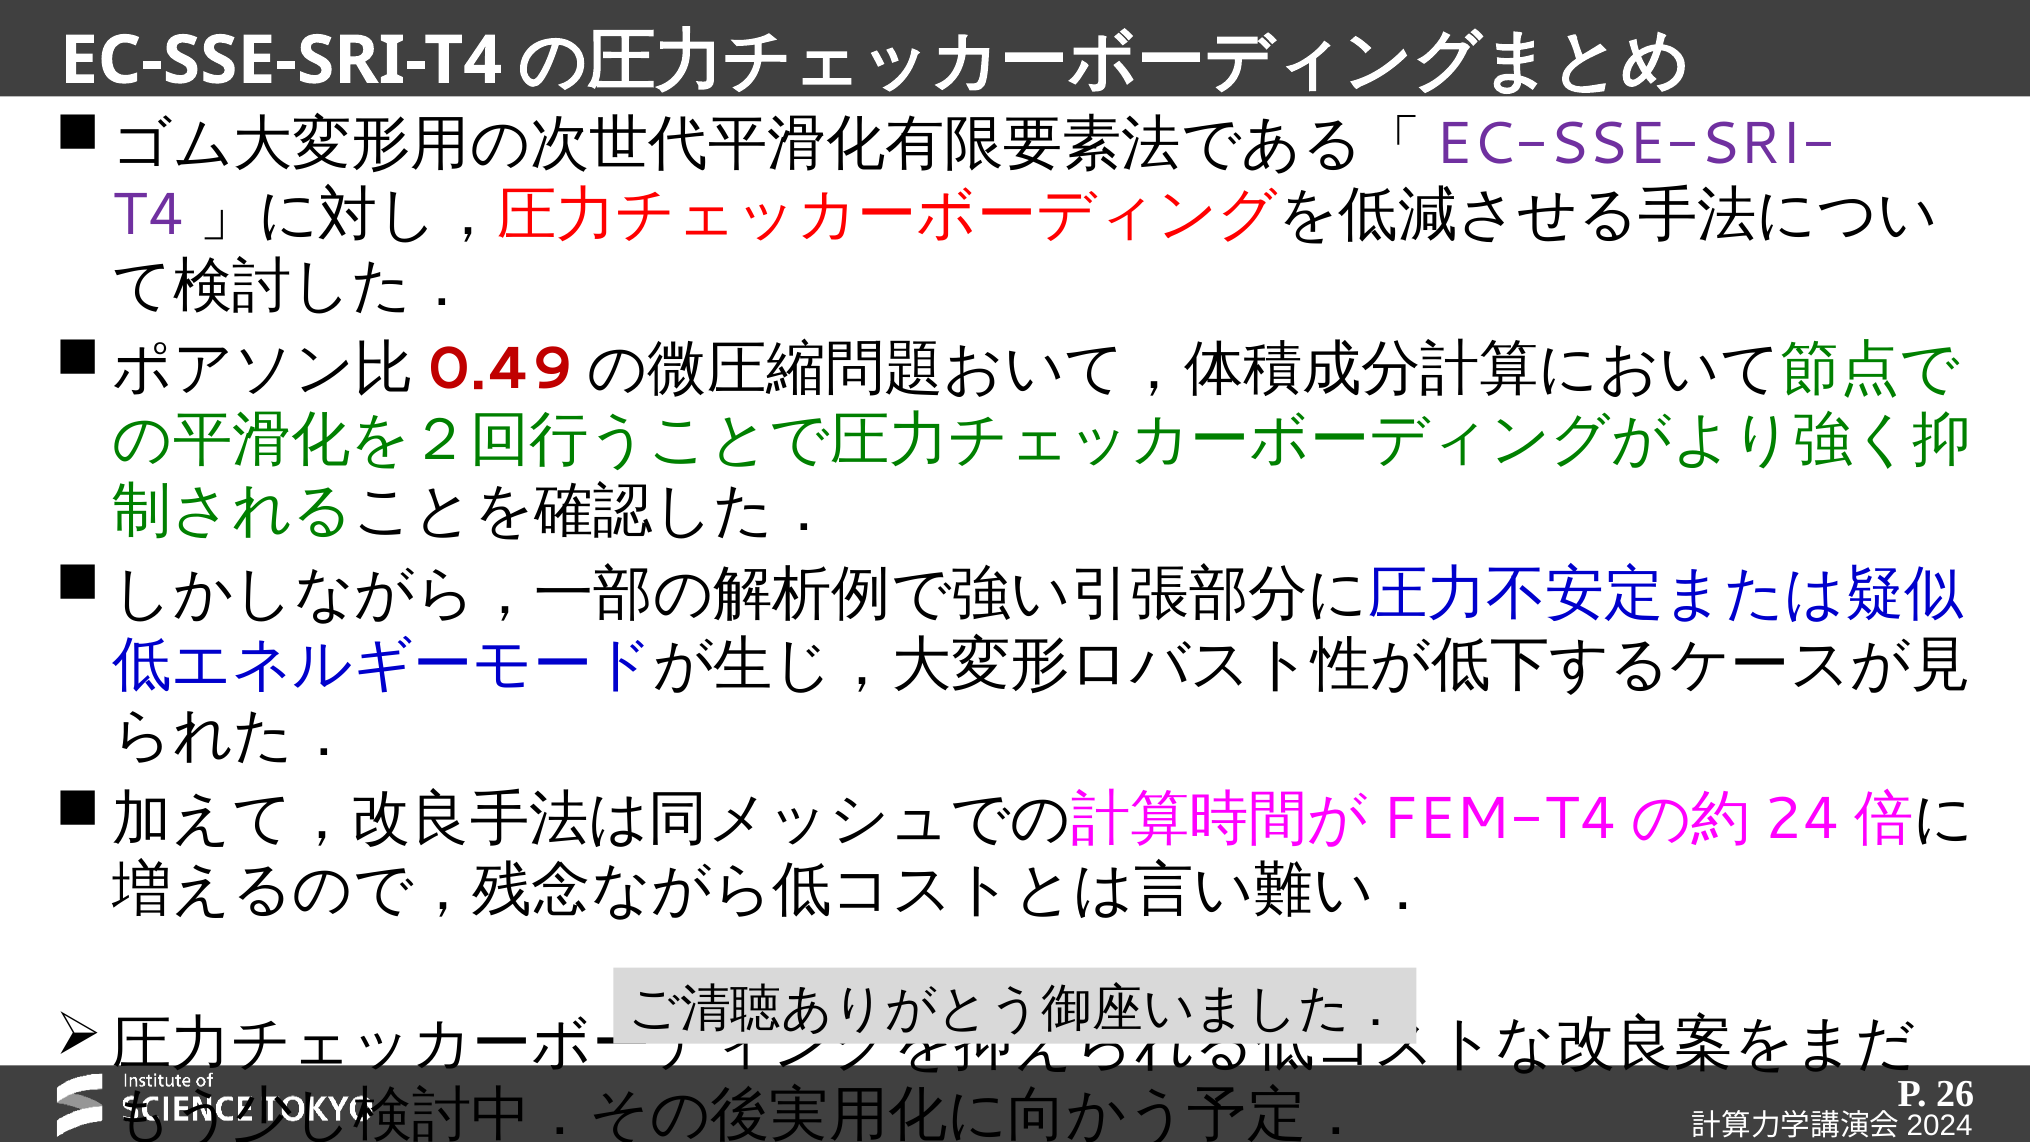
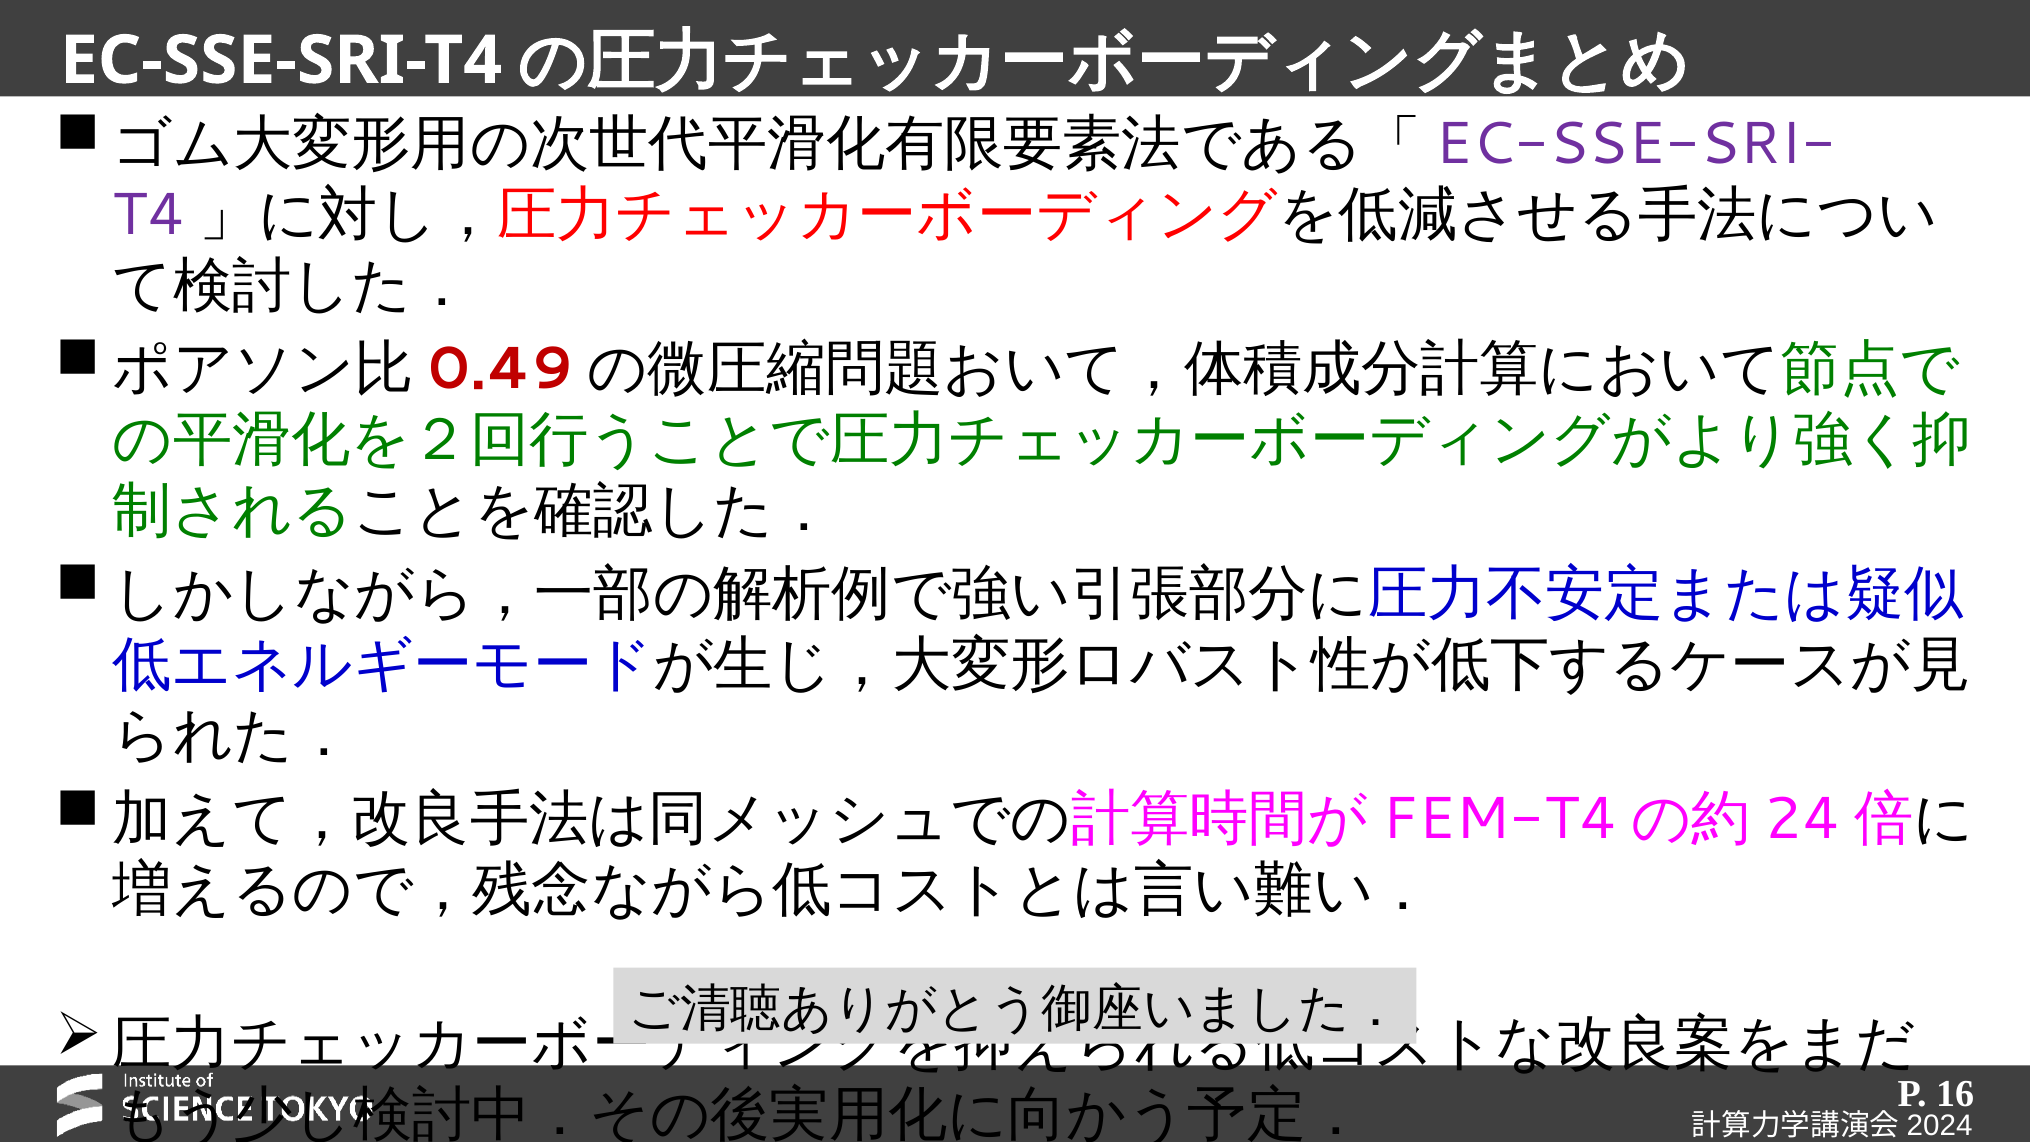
26: 26 -> 16
